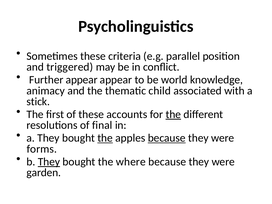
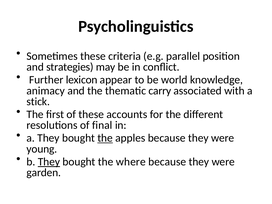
triggered: triggered -> strategies
Further appear: appear -> lexicon
child: child -> carry
the at (173, 114) underline: present -> none
because at (167, 138) underline: present -> none
forms: forms -> young
